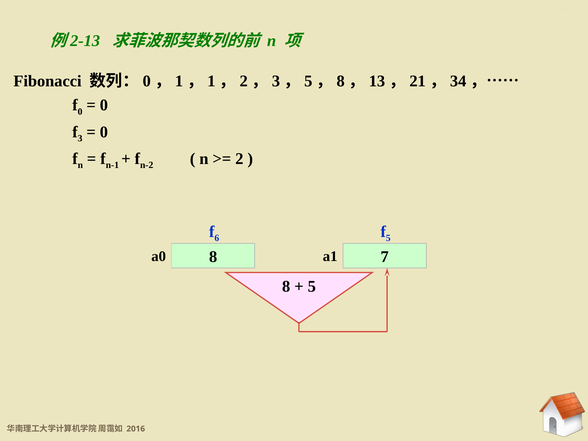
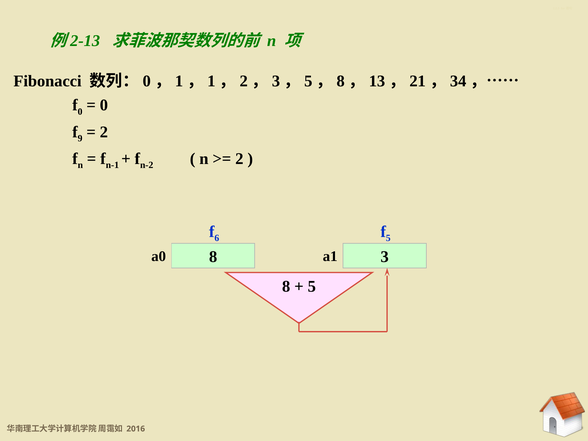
3: 3 -> 9
0 at (104, 132): 0 -> 2
7: 7 -> 3
